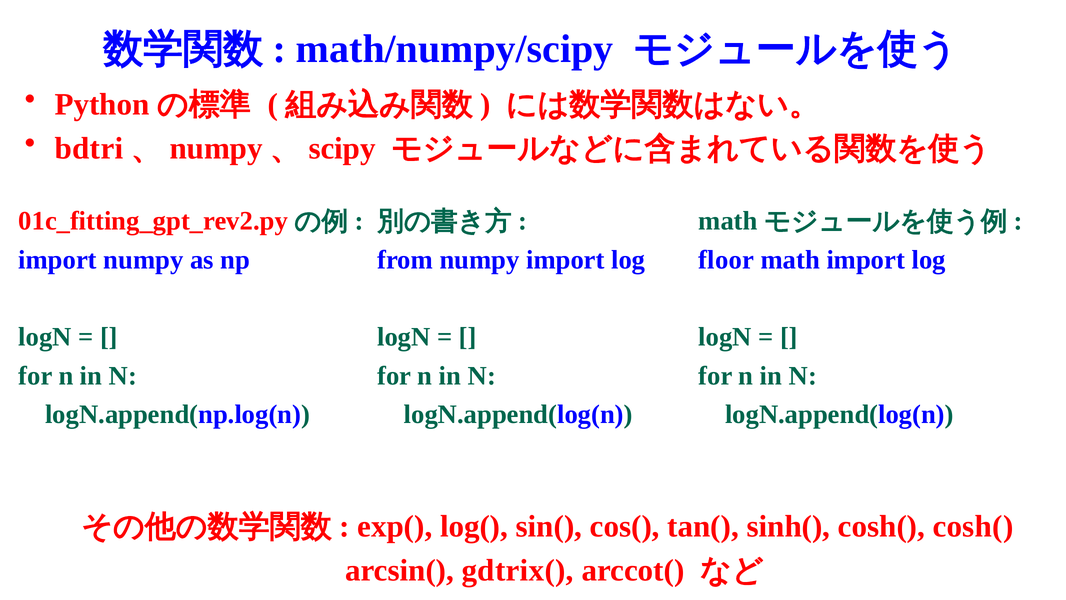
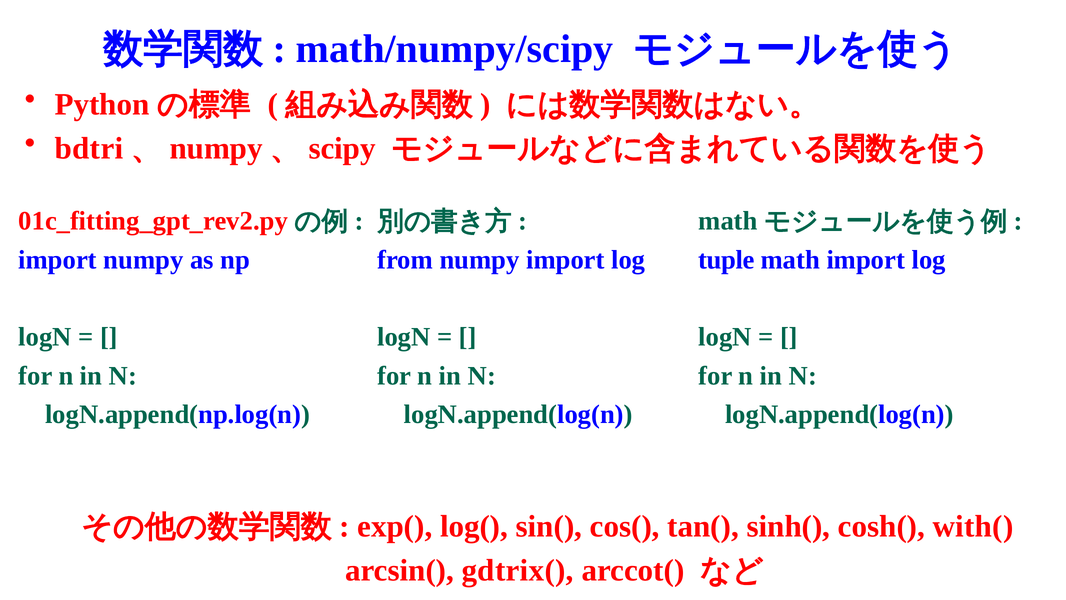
floor: floor -> tuple
cosh( cosh(: cosh( -> with(
